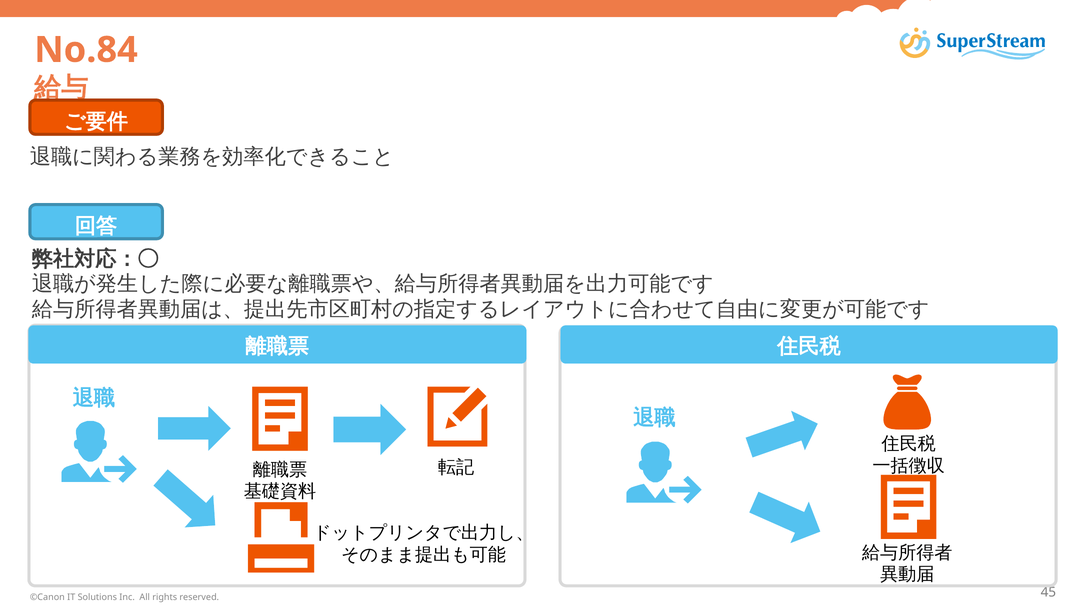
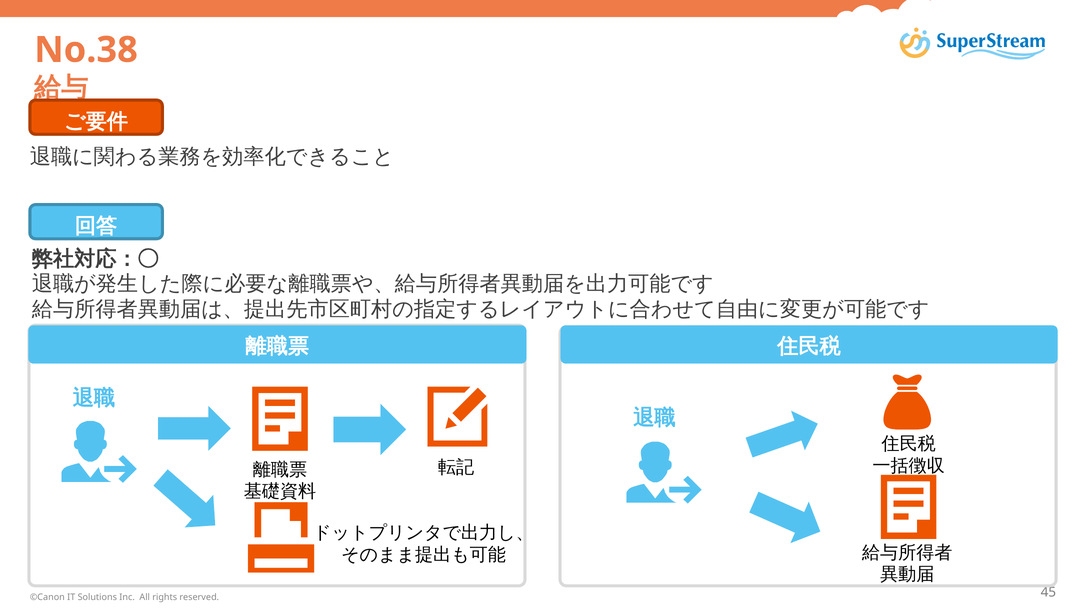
No.84: No.84 -> No.38
